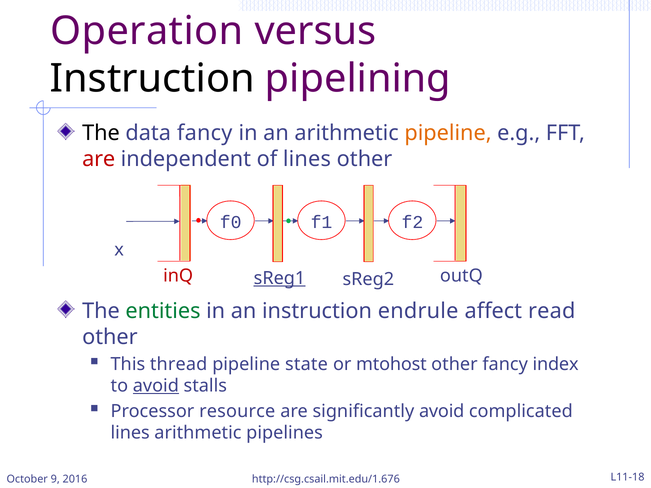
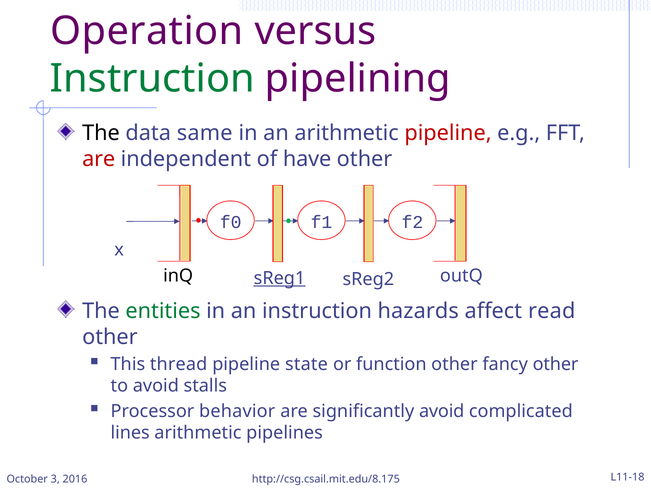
Instruction at (152, 79) colour: black -> green
data fancy: fancy -> same
pipeline at (448, 133) colour: orange -> red
of lines: lines -> have
inQ colour: red -> black
endrule: endrule -> hazards
mtohost: mtohost -> function
fancy index: index -> other
avoid at (156, 386) underline: present -> none
resource: resource -> behavior
9: 9 -> 3
http://csg.csail.mit.edu/1.676: http://csg.csail.mit.edu/1.676 -> http://csg.csail.mit.edu/8.175
